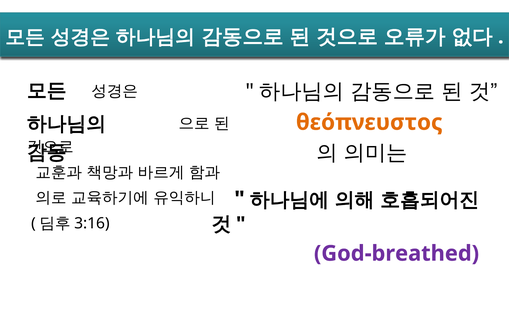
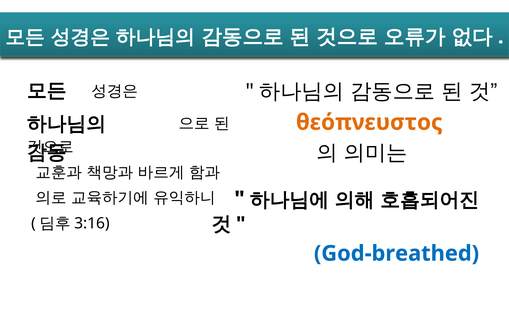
God-breathed colour: purple -> blue
